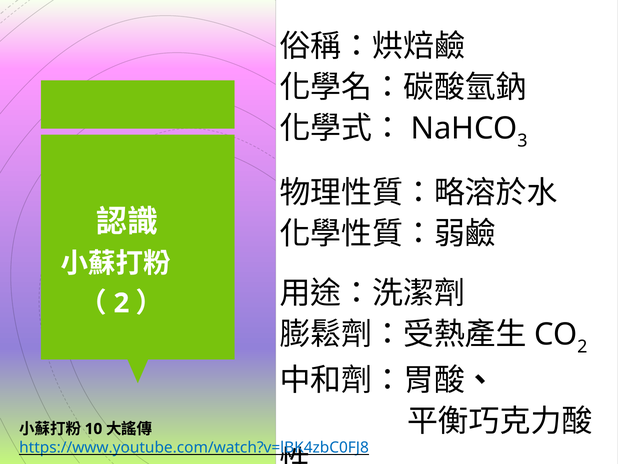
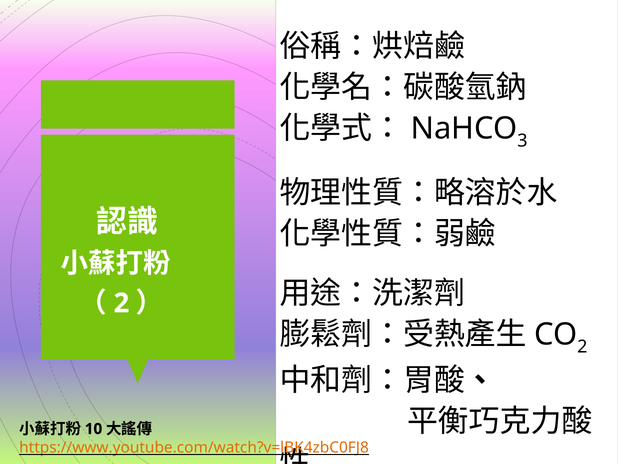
https://www.youtube.com/watch?v=lBK4zbC0FJ8 colour: blue -> orange
